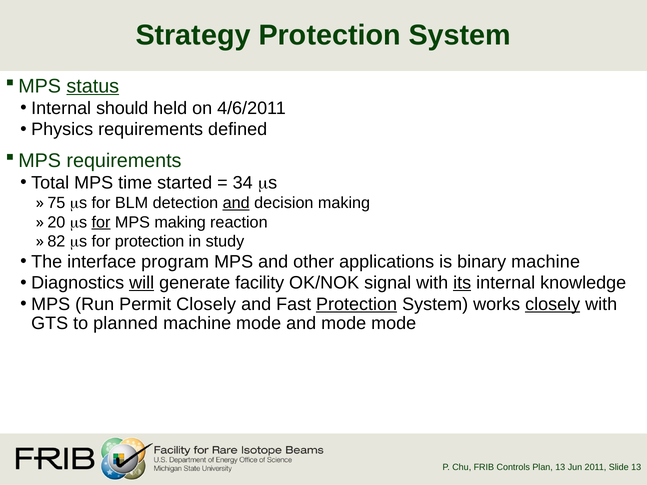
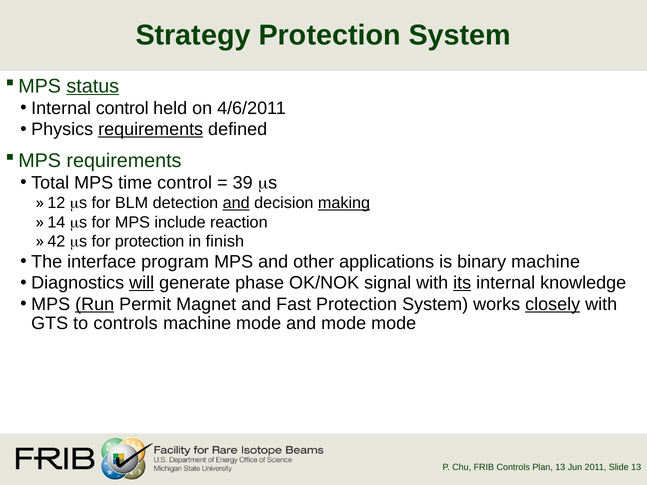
Internal should: should -> control
requirements at (151, 129) underline: none -> present
time started: started -> control
34: 34 -> 39
75: 75 -> 12
making at (344, 203) underline: none -> present
20: 20 -> 14
for at (101, 222) underline: present -> none
MPS making: making -> include
82: 82 -> 42
study: study -> finish
facility: facility -> phase
Run underline: none -> present
Permit Closely: Closely -> Magnet
Protection at (357, 304) underline: present -> none
to planned: planned -> controls
